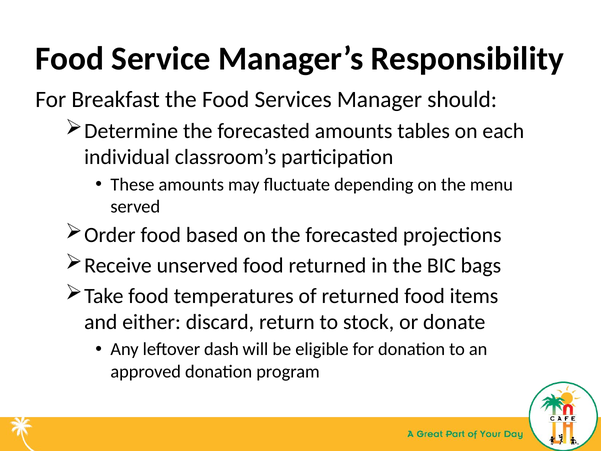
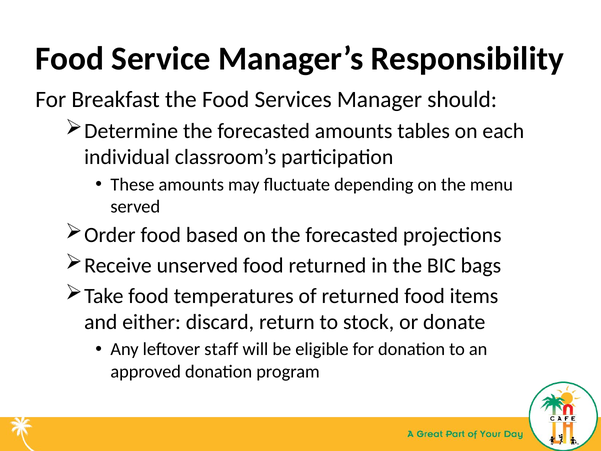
dash: dash -> staff
